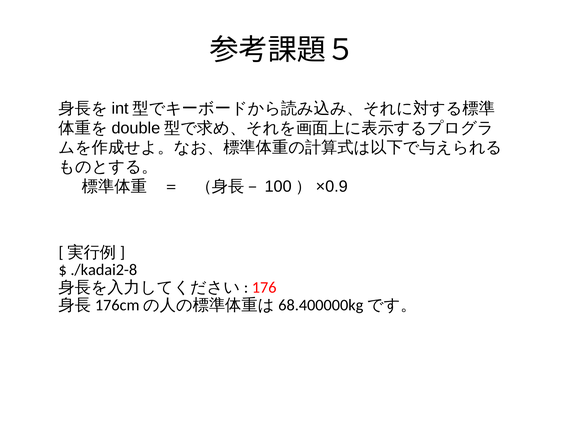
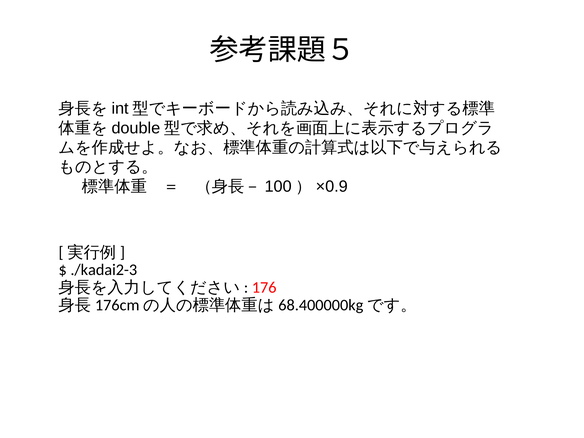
./kadai2-8: ./kadai2-8 -> ./kadai2-3
